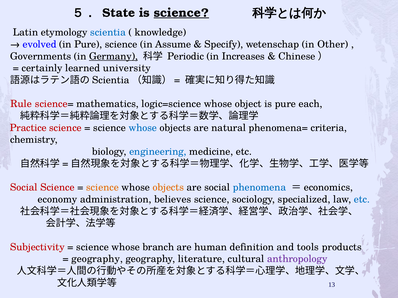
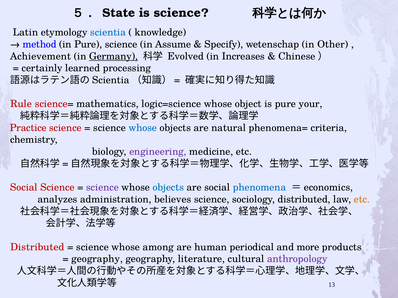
science at (181, 13) underline: present -> none
evolved: evolved -> method
Governments: Governments -> Achievement
Periodic: Periodic -> Evolved
university: university -> processing
each: each -> your
engineering colour: blue -> purple
science at (102, 188) colour: orange -> purple
objects at (168, 188) colour: orange -> blue
economy: economy -> analyzes
sociology specialized: specialized -> distributed
etc at (362, 200) colour: blue -> orange
Subjectivity at (37, 247): Subjectivity -> Distributed
branch: branch -> among
definition: definition -> periodical
tools: tools -> more
